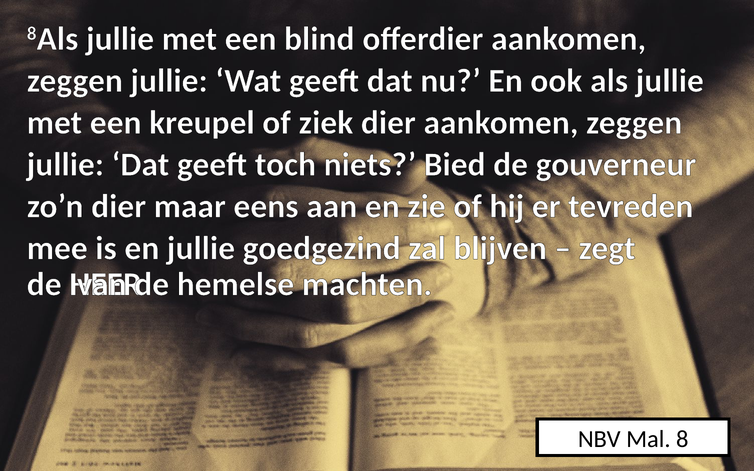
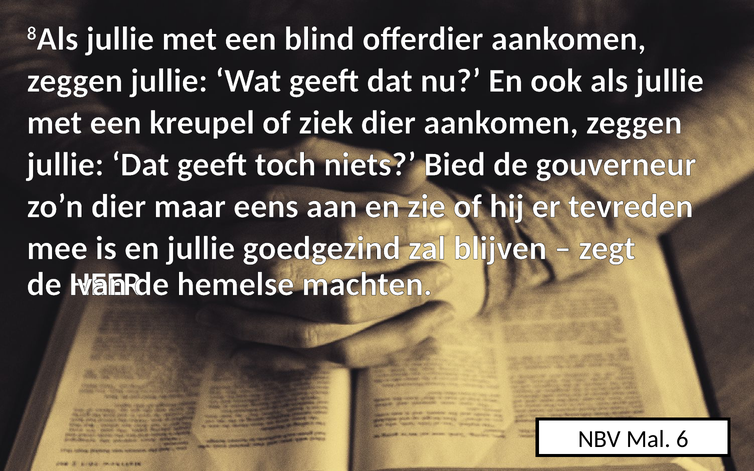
8: 8 -> 6
